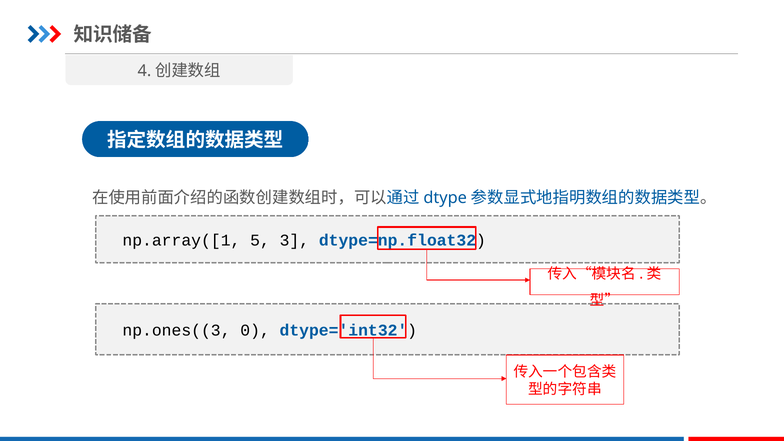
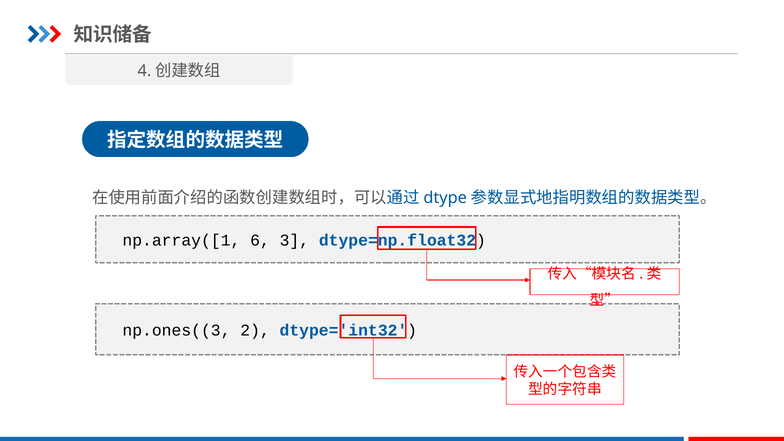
5: 5 -> 6
0: 0 -> 2
